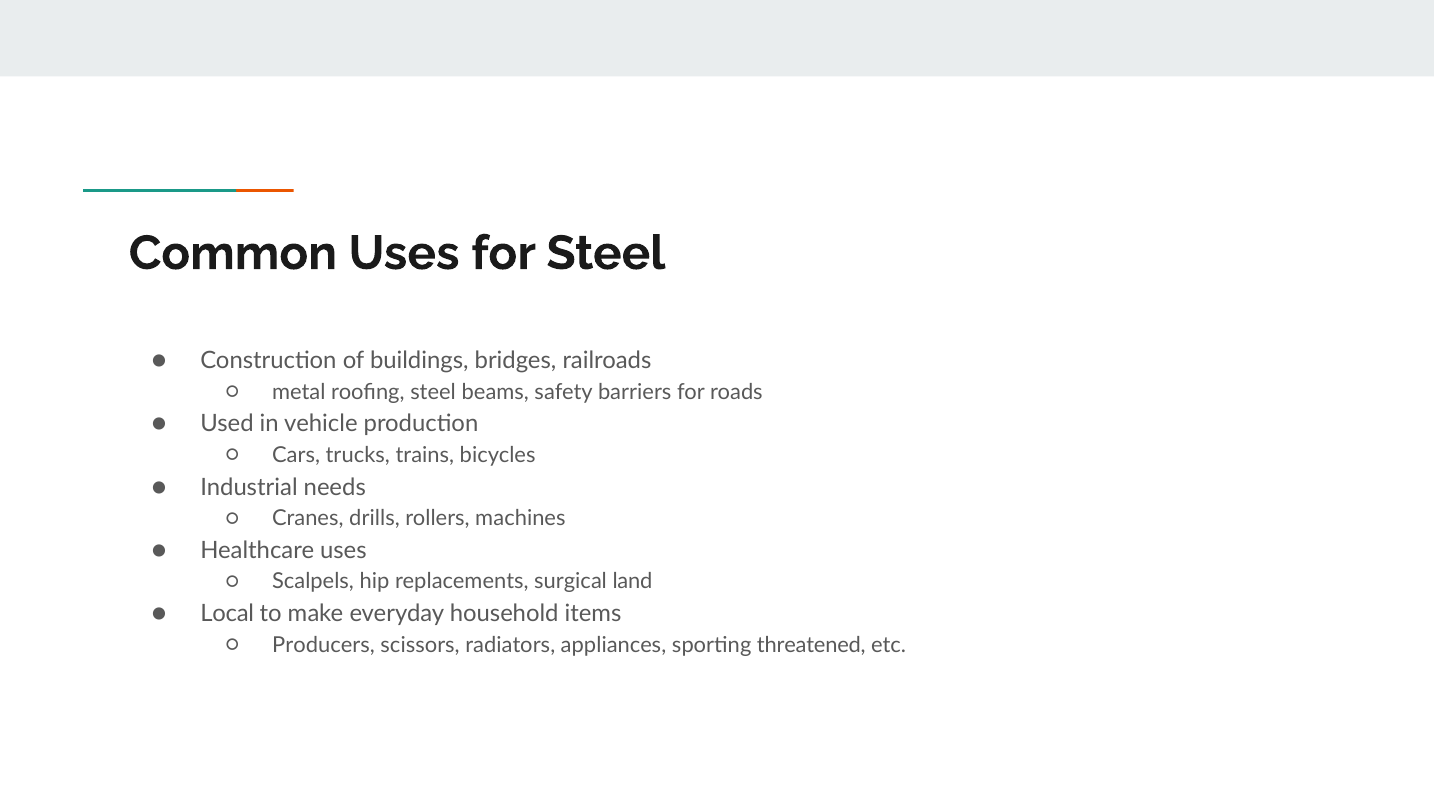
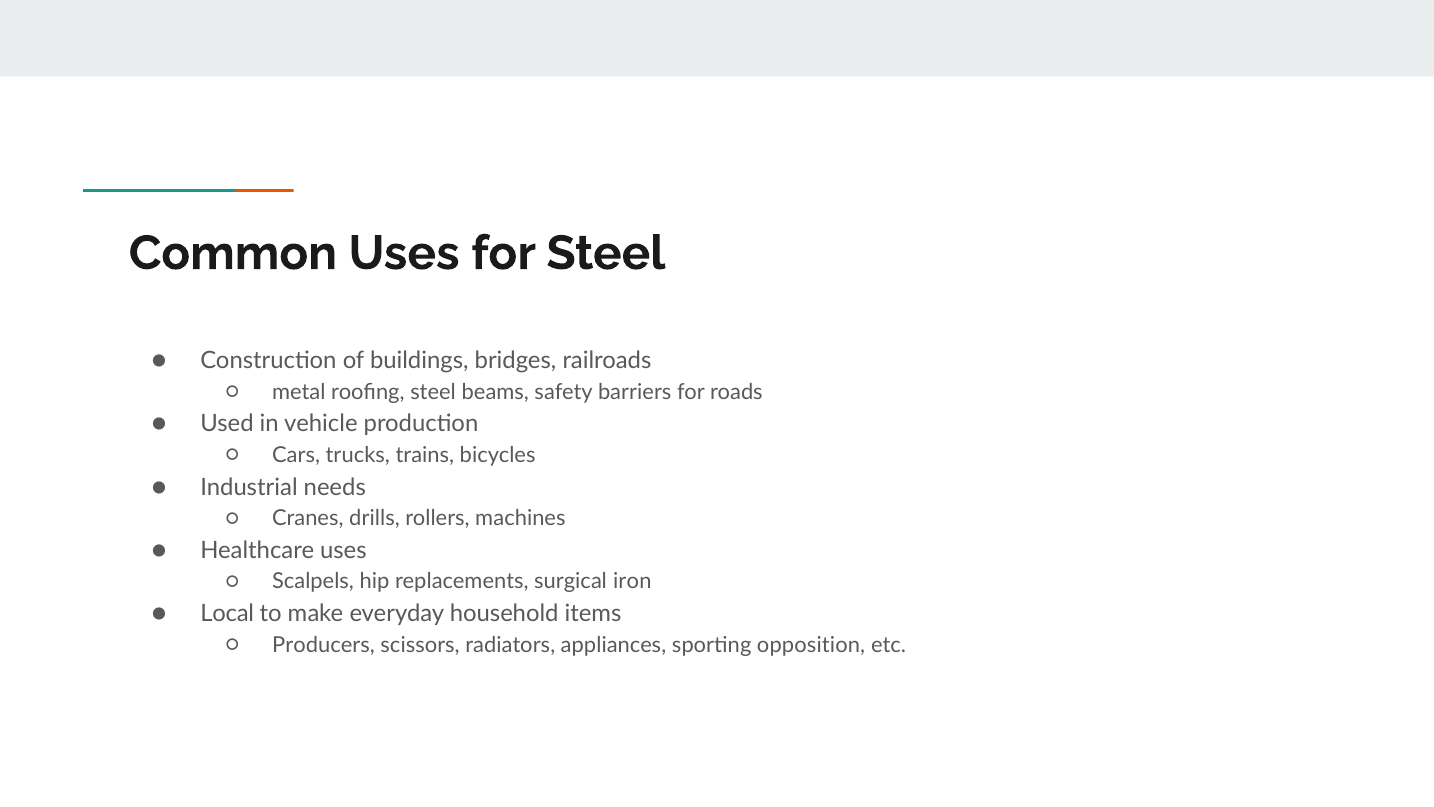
land: land -> iron
threatened: threatened -> opposition
